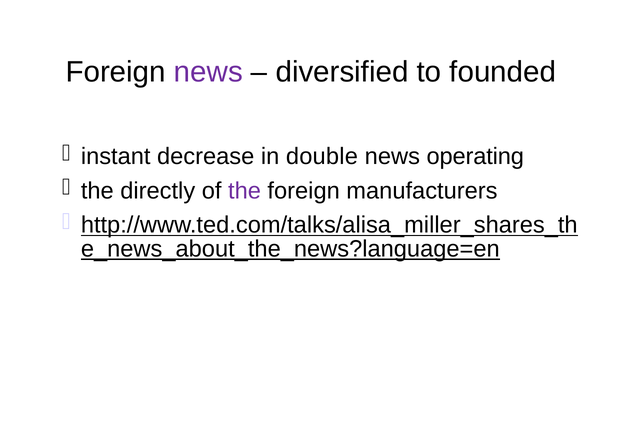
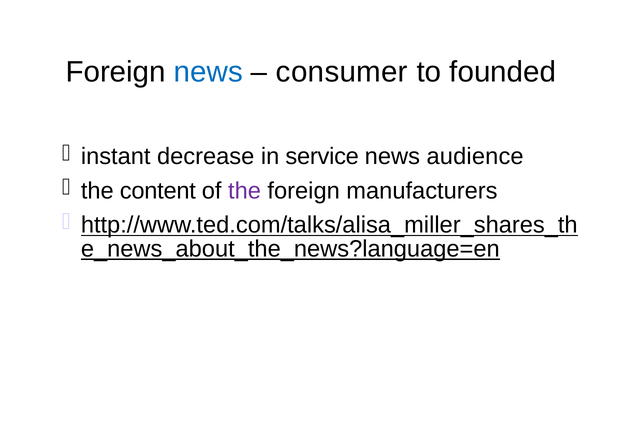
news at (208, 72) colour: purple -> blue
diversified: diversified -> consumer
double: double -> service
operating: operating -> audience
directly: directly -> content
